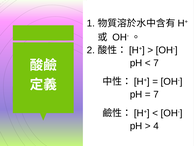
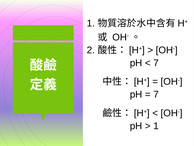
4 at (156, 126): 4 -> 1
